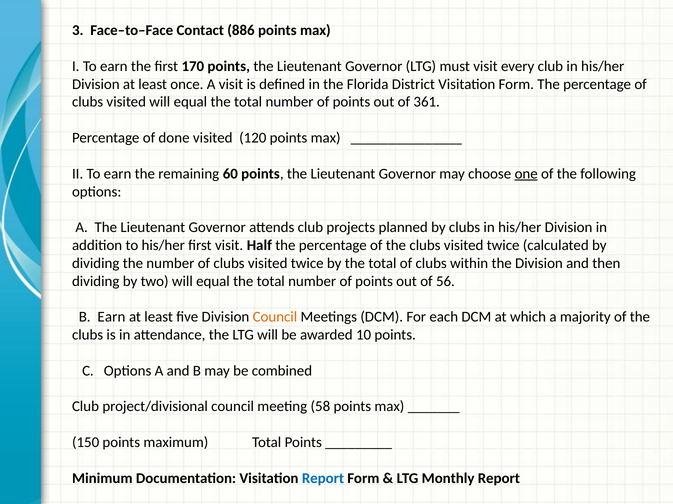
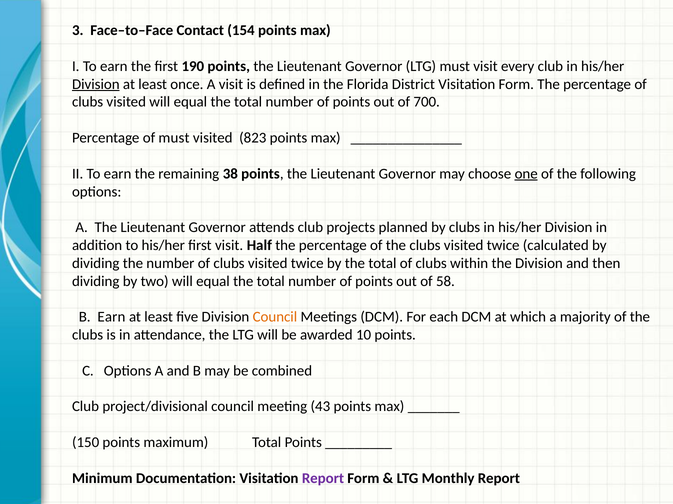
886: 886 -> 154
170: 170 -> 190
Division at (96, 84) underline: none -> present
361: 361 -> 700
of done: done -> must
120: 120 -> 823
60: 60 -> 38
56: 56 -> 58
58: 58 -> 43
Report at (323, 479) colour: blue -> purple
